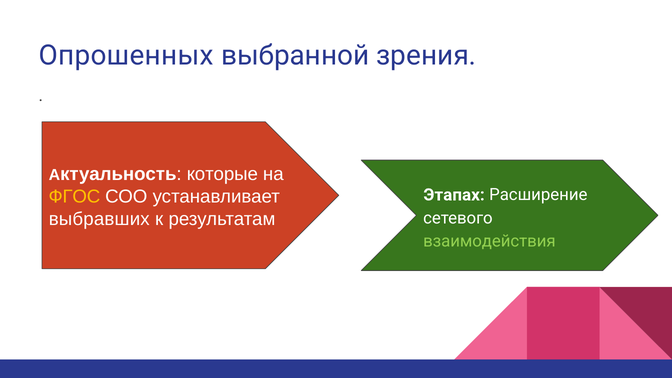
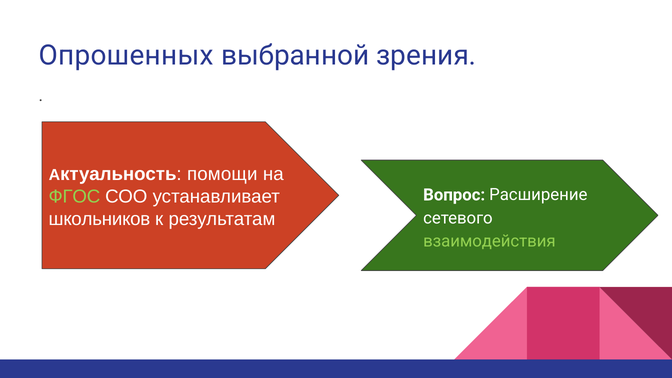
которые: которые -> помощи
ФГОС colour: yellow -> light green
Этапах: Этапах -> Вопрос
выбравших: выбравших -> школьников
